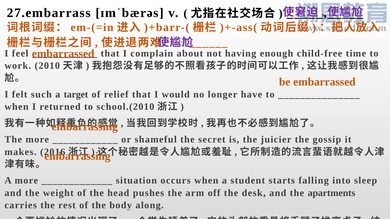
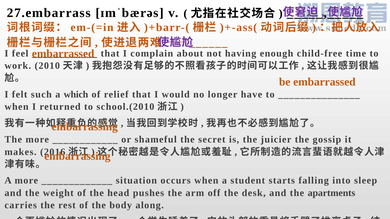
target: target -> which
